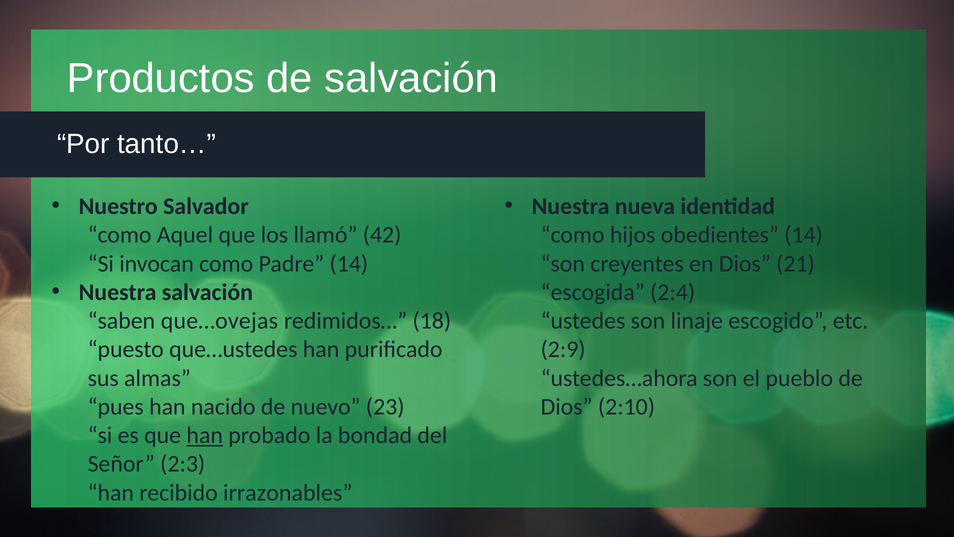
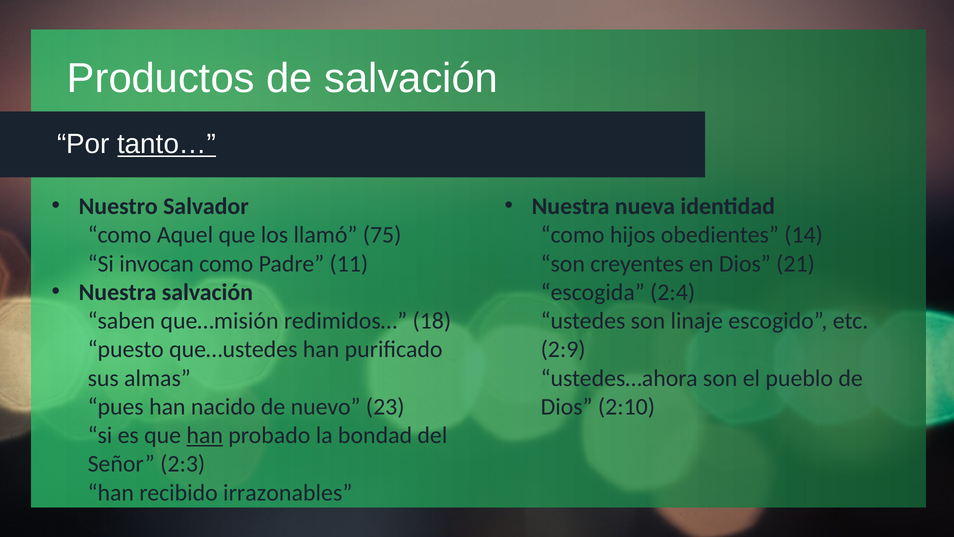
tanto… underline: none -> present
42: 42 -> 75
Padre 14: 14 -> 11
que…ovejas: que…ovejas -> que…misión
